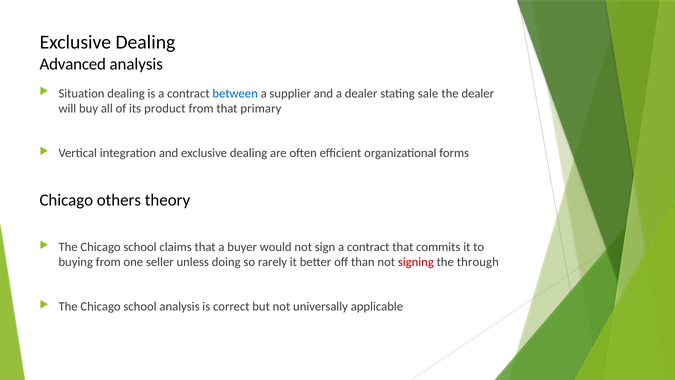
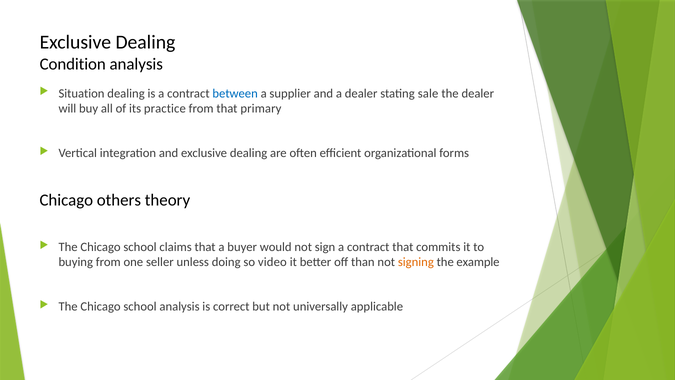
Advanced: Advanced -> Condition
product: product -> practice
rarely: rarely -> video
signing colour: red -> orange
through: through -> example
